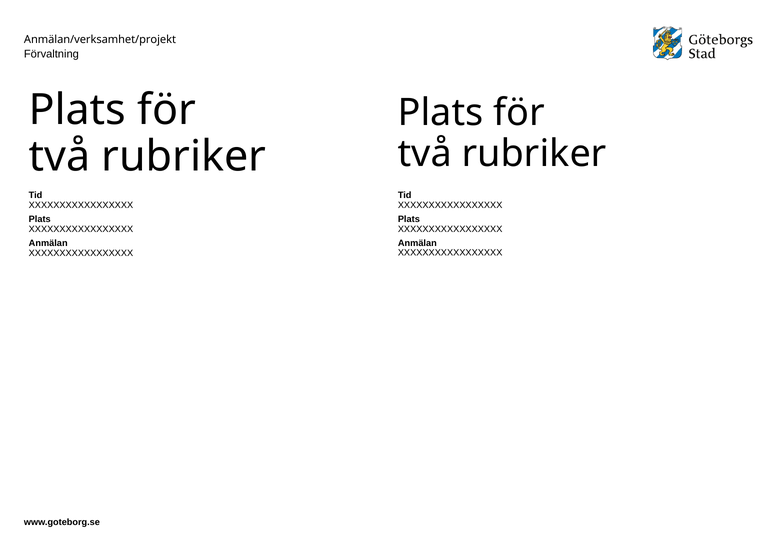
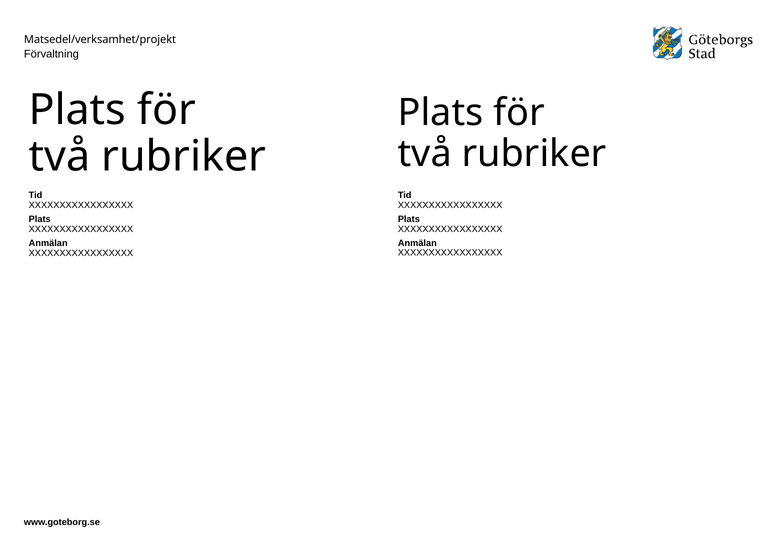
Anmälan/verksamhet/projekt: Anmälan/verksamhet/projekt -> Matsedel/verksamhet/projekt
